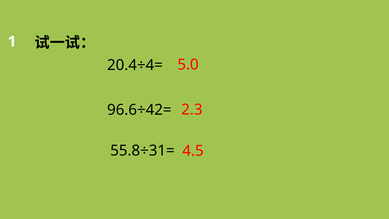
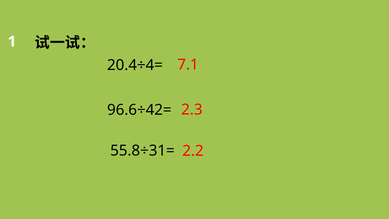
5.0: 5.0 -> 7.1
4.5: 4.5 -> 2.2
